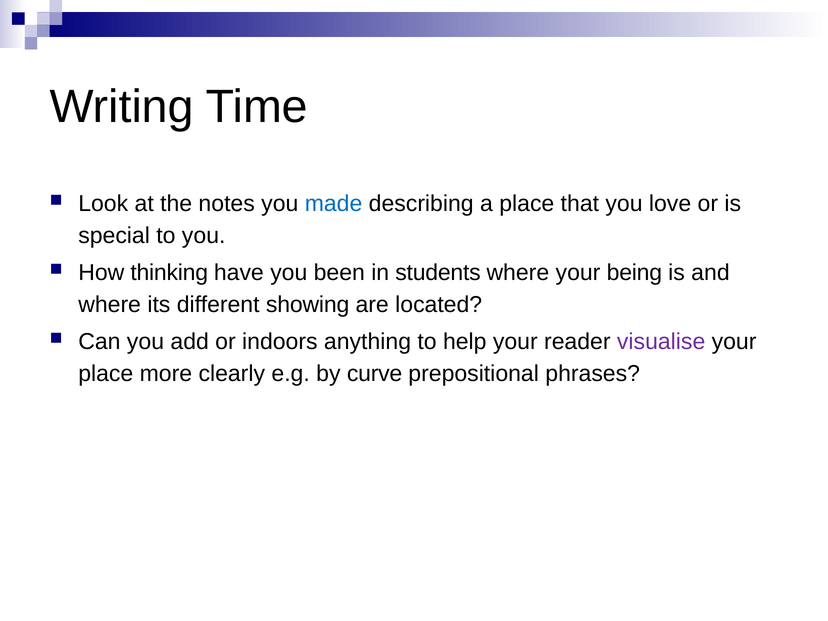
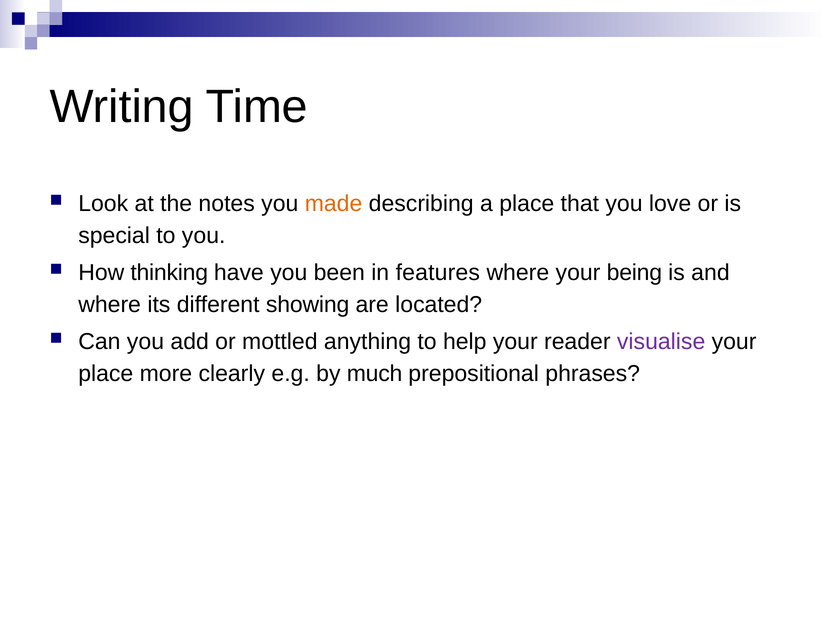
made colour: blue -> orange
students: students -> features
indoors: indoors -> mottled
curve: curve -> much
